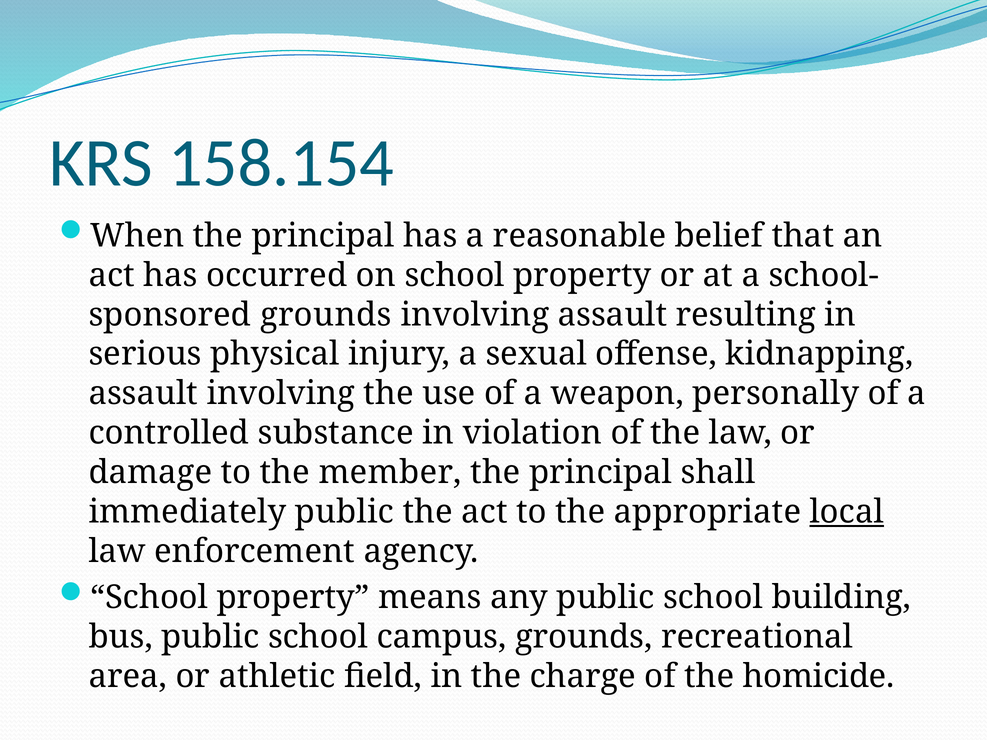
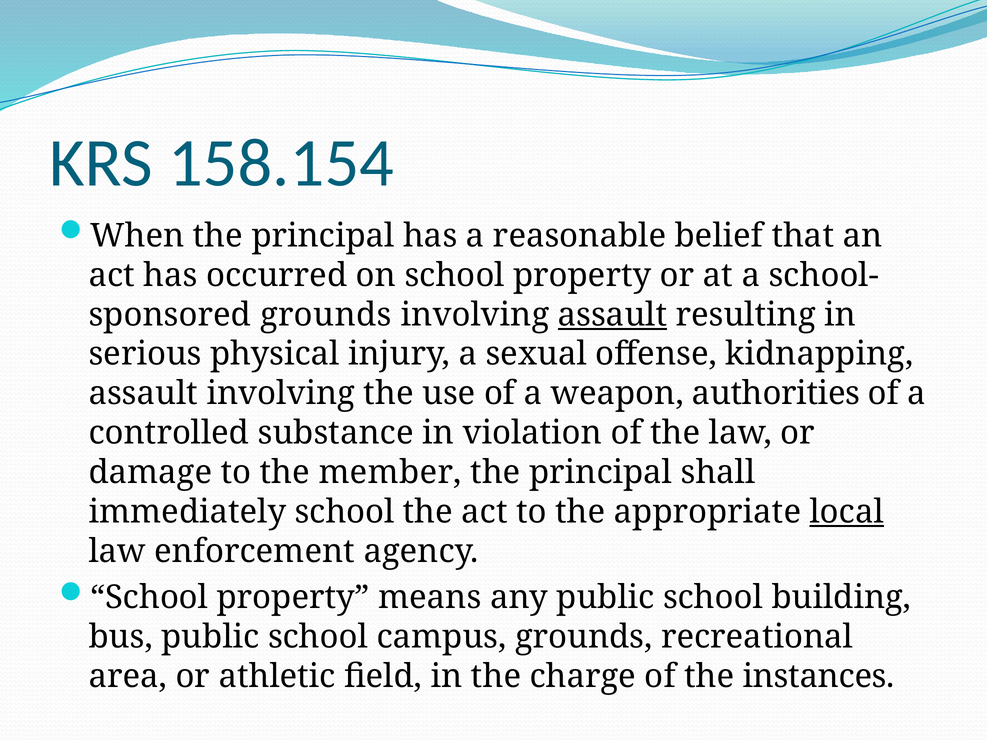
assault at (612, 315) underline: none -> present
personally: personally -> authorities
immediately public: public -> school
homicide: homicide -> instances
